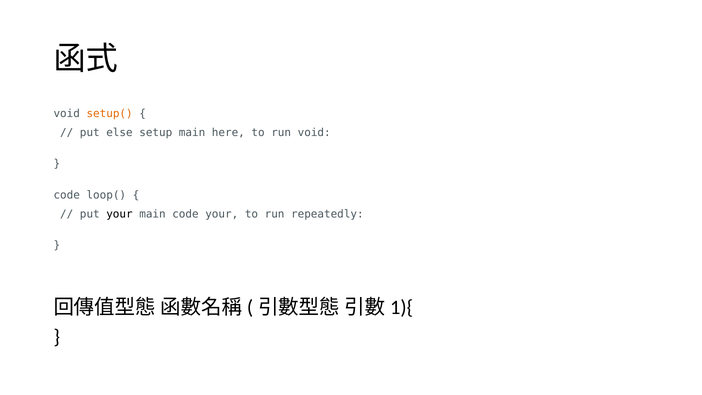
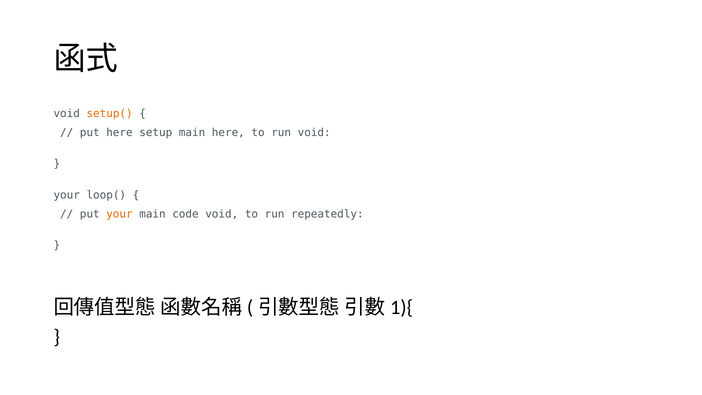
put else: else -> here
code at (67, 195): code -> your
your at (119, 214) colour: black -> orange
code your: your -> void
